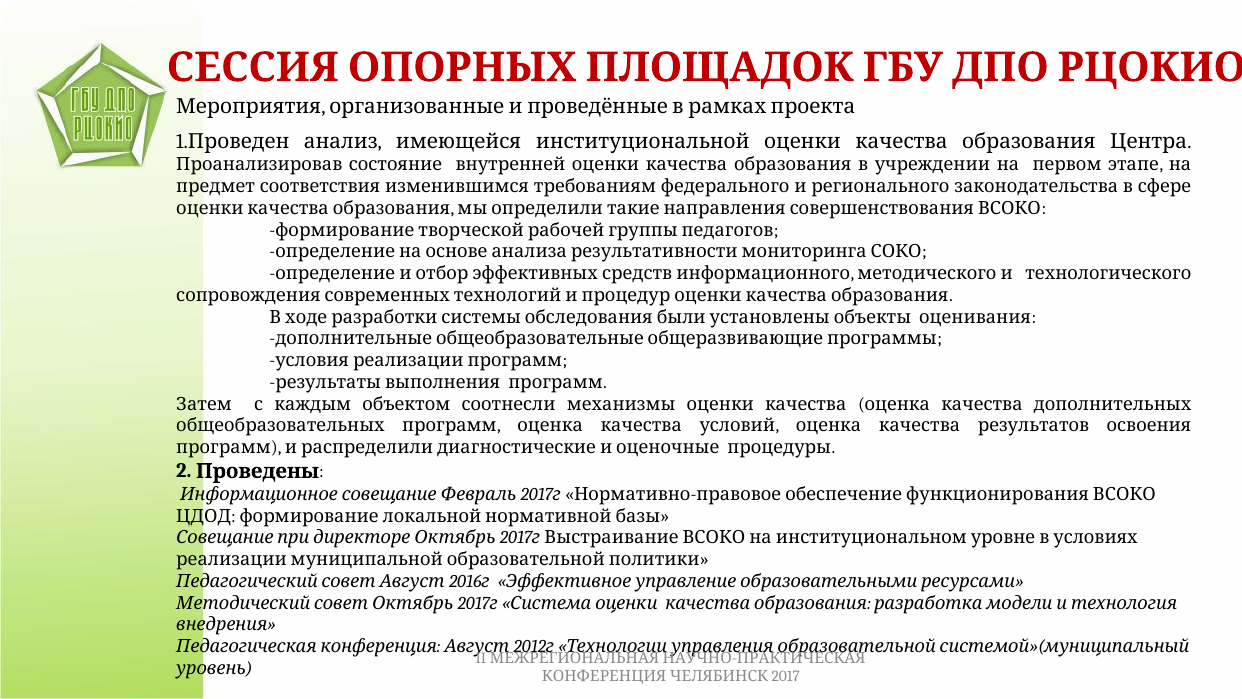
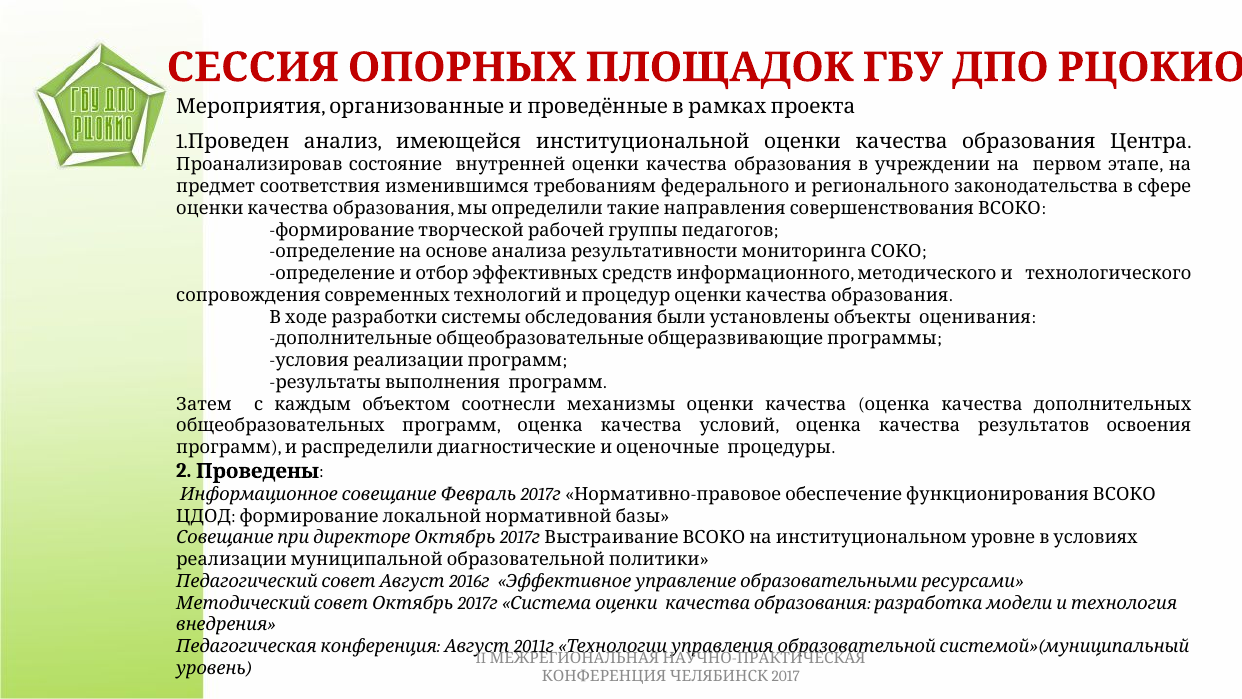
2012: 2012 -> 2011
